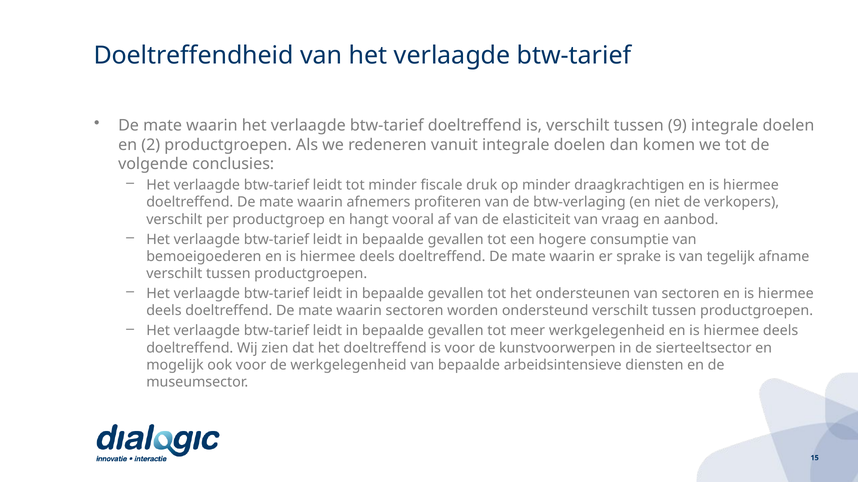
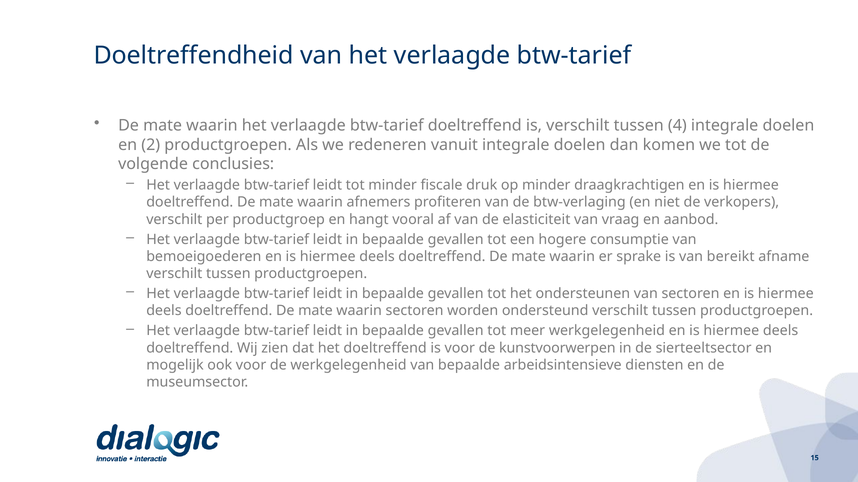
9: 9 -> 4
tegelijk: tegelijk -> bereikt
